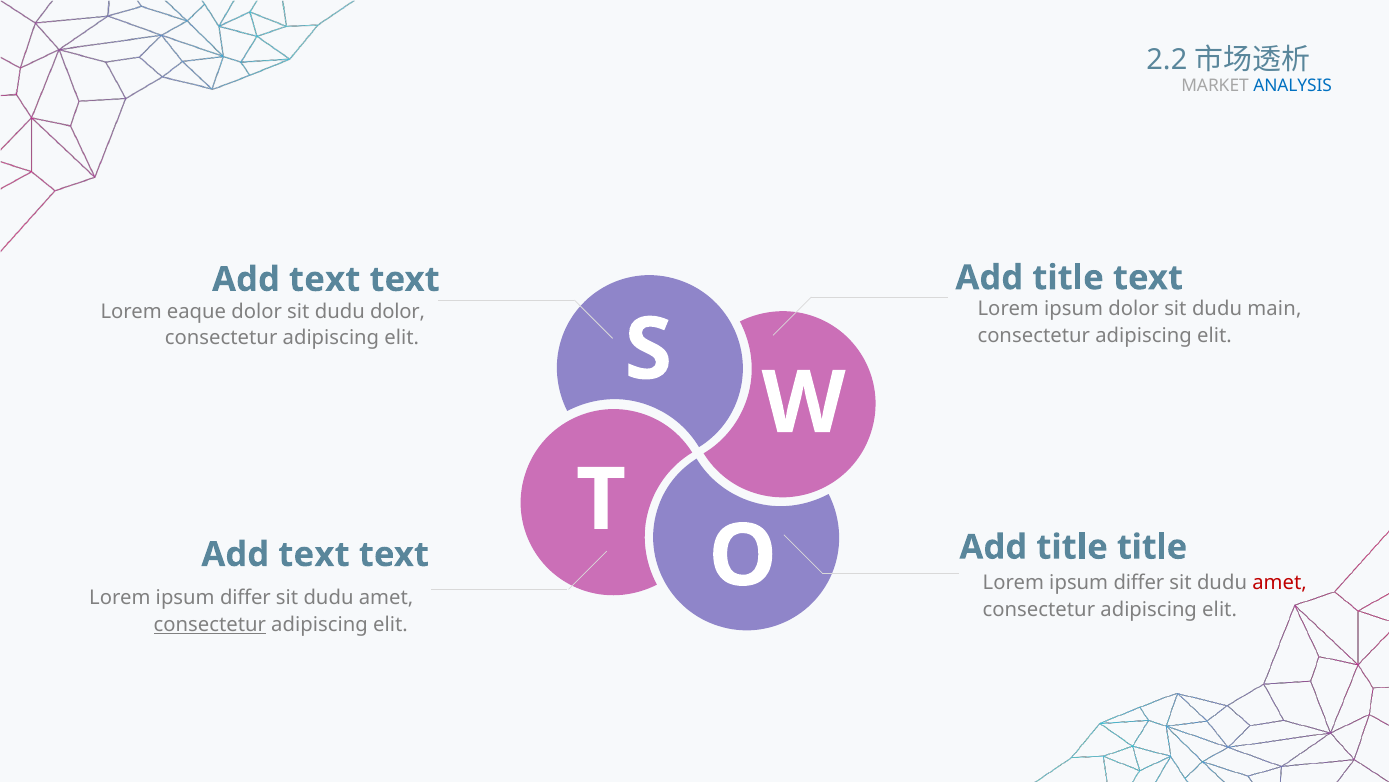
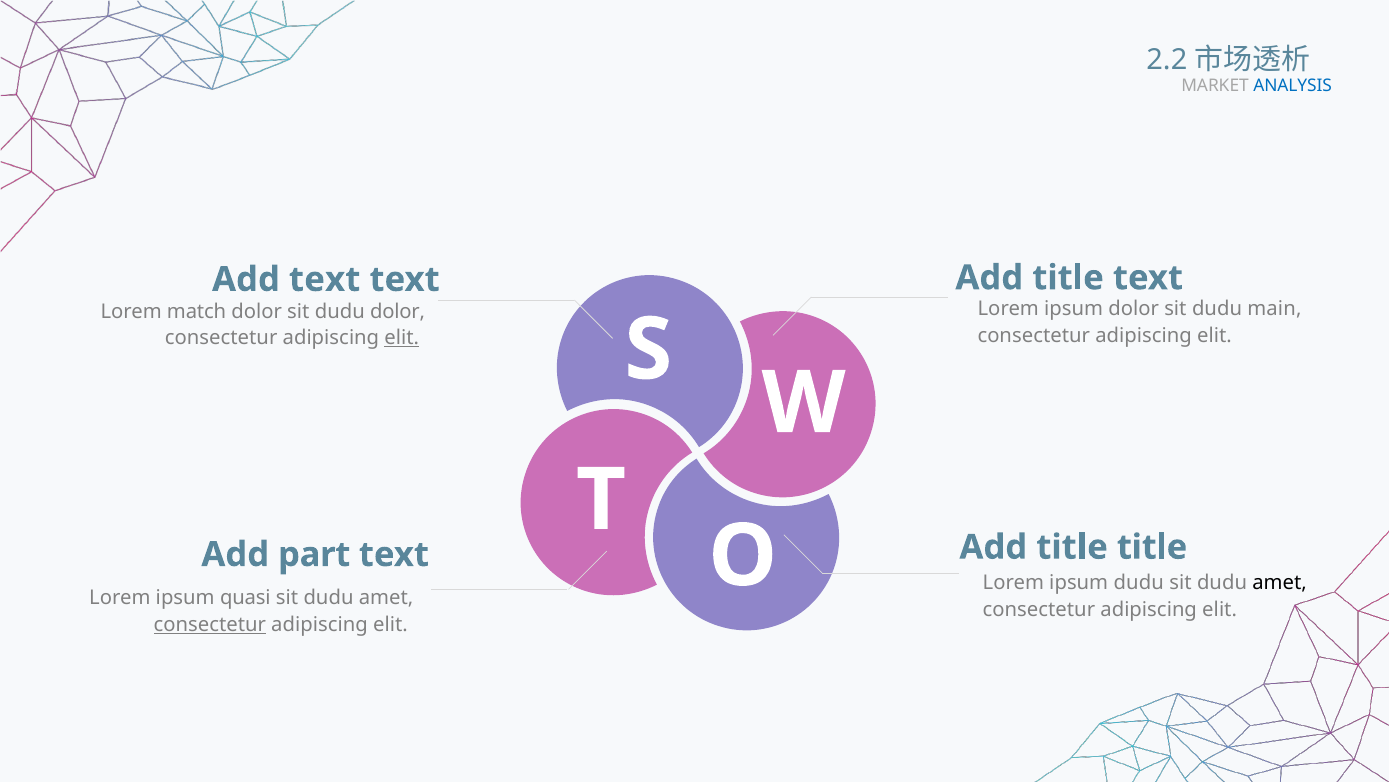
eaque: eaque -> match
elit at (402, 338) underline: none -> present
text at (314, 554): text -> part
differ at (1139, 582): differ -> dudu
amet at (1280, 582) colour: red -> black
differ at (245, 598): differ -> quasi
